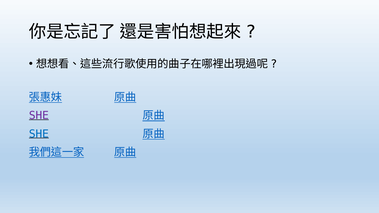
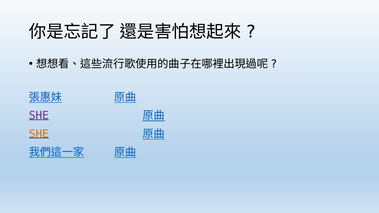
SHE at (39, 134) colour: blue -> orange
